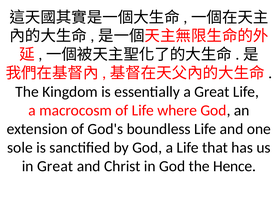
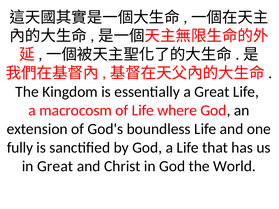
sole: sole -> fully
Hence: Hence -> World
